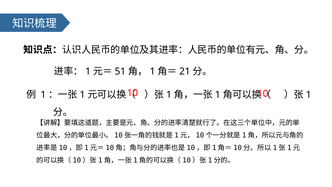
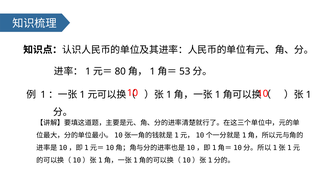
51: 51 -> 80
21: 21 -> 53
